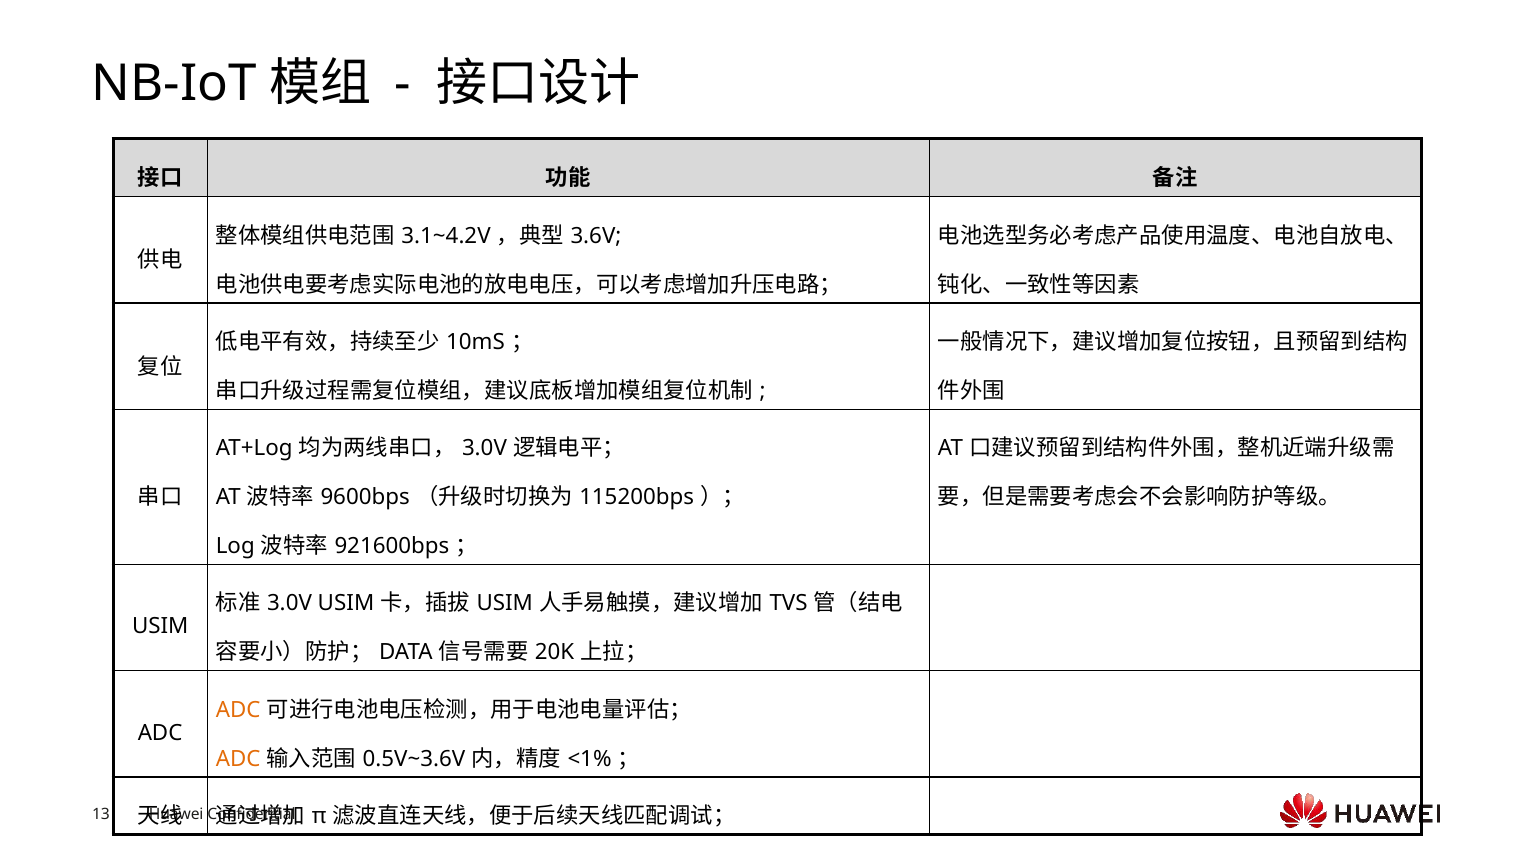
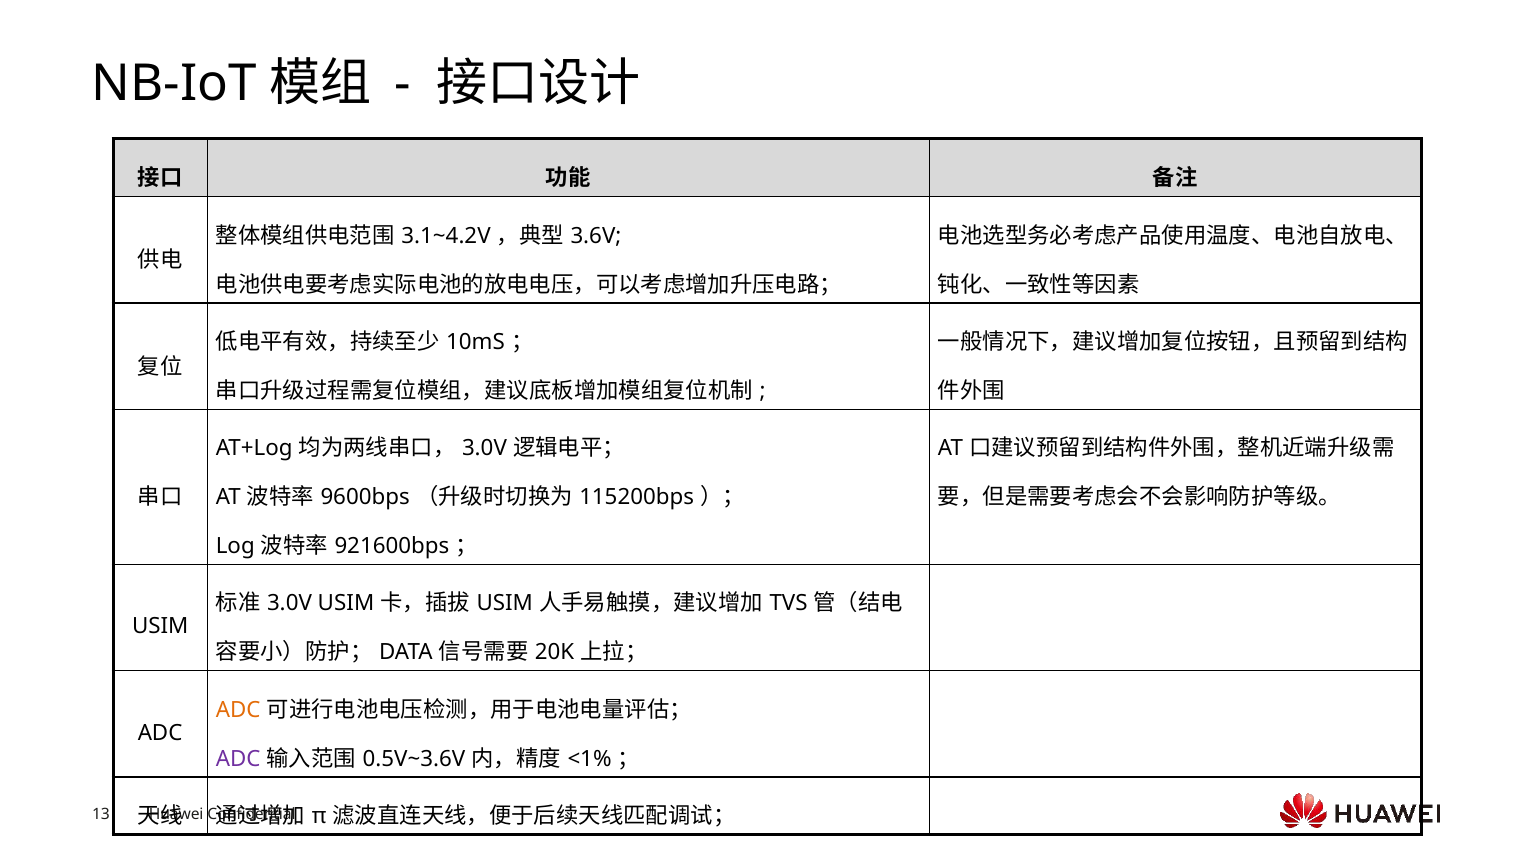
ADC at (238, 759) colour: orange -> purple
